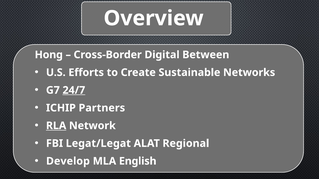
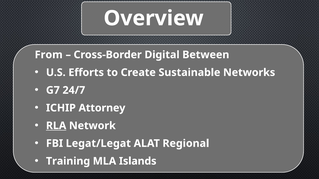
Hong: Hong -> From
24/7 underline: present -> none
Partners: Partners -> Attorney
Develop: Develop -> Training
English: English -> Islands
